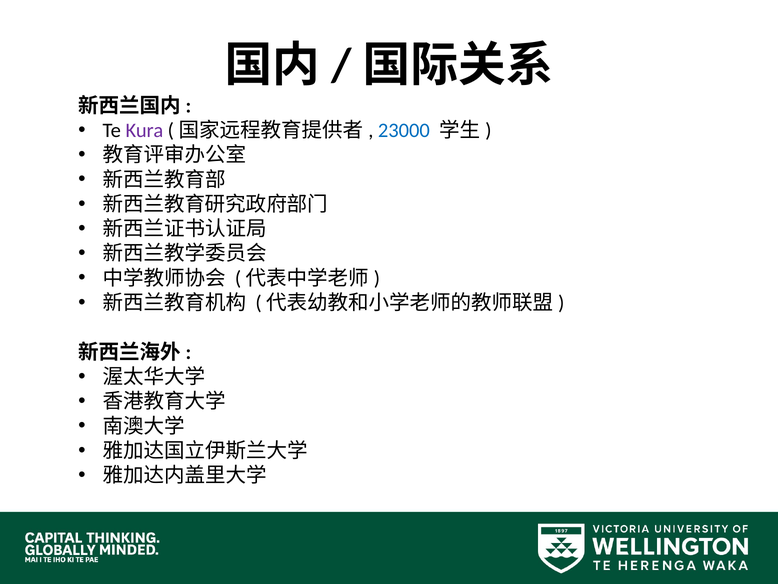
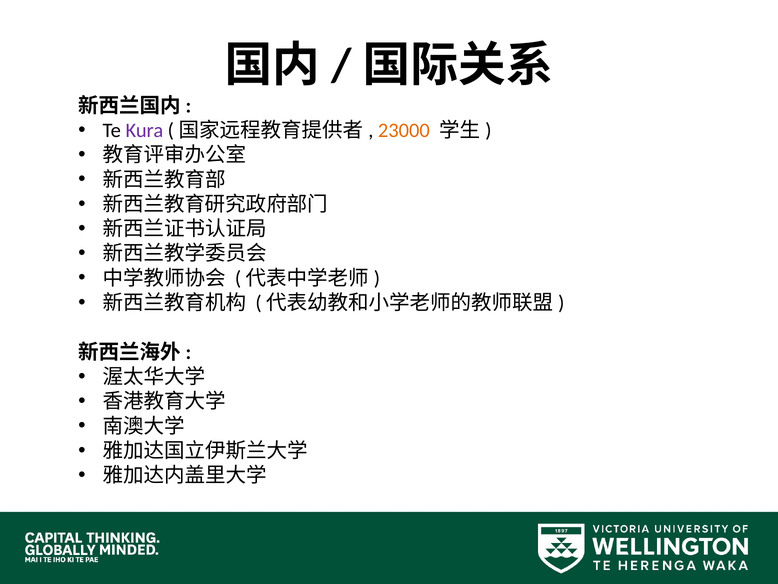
23000 colour: blue -> orange
